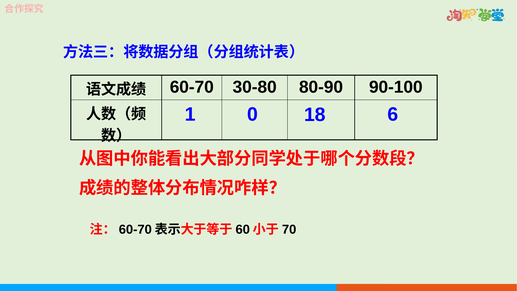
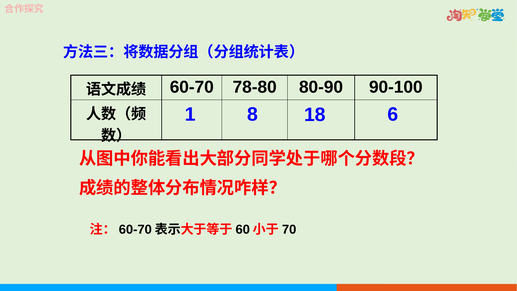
30-80: 30-80 -> 78-80
0: 0 -> 8
